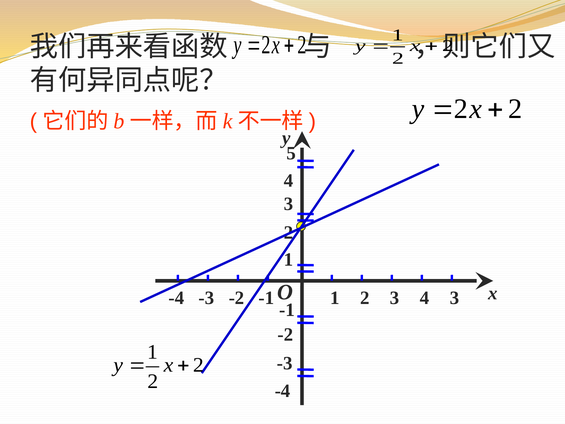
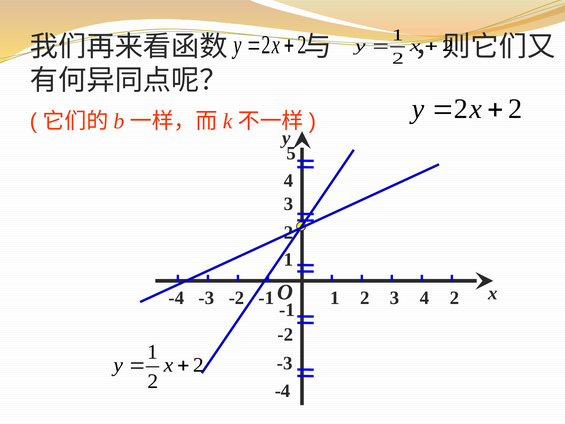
3 at (455, 298): 3 -> 2
